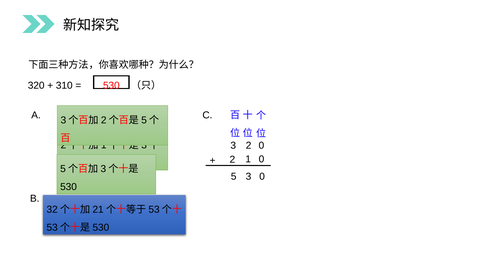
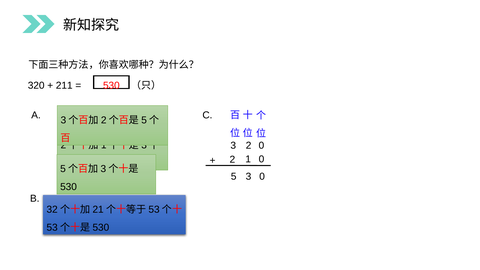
310: 310 -> 211
